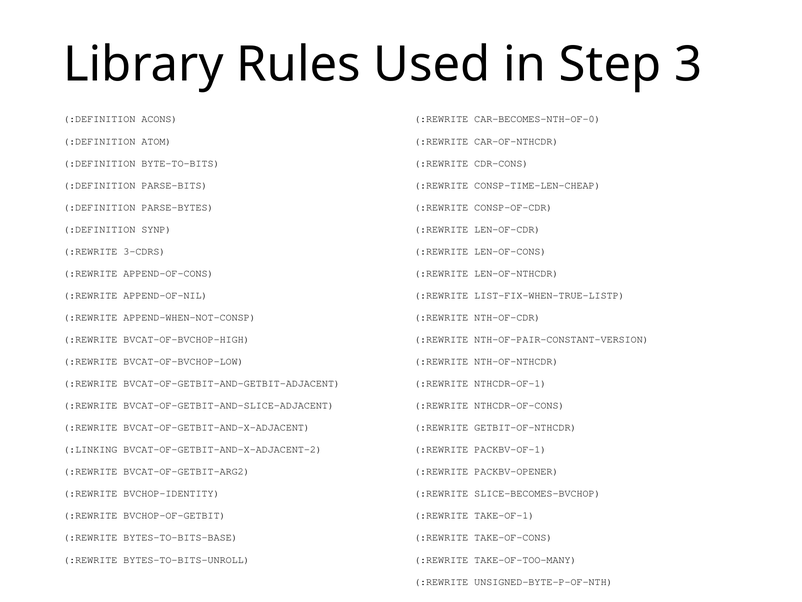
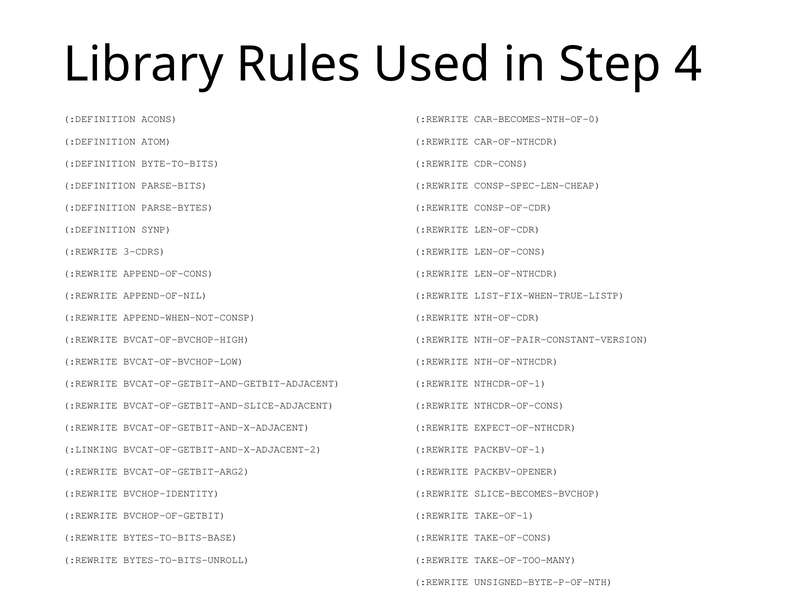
3: 3 -> 4
CONSP-TIME-LEN-CHEAP: CONSP-TIME-LEN-CHEAP -> CONSP-SPEC-LEN-CHEAP
GETBIT-OF-NTHCDR: GETBIT-OF-NTHCDR -> EXPECT-OF-NTHCDR
